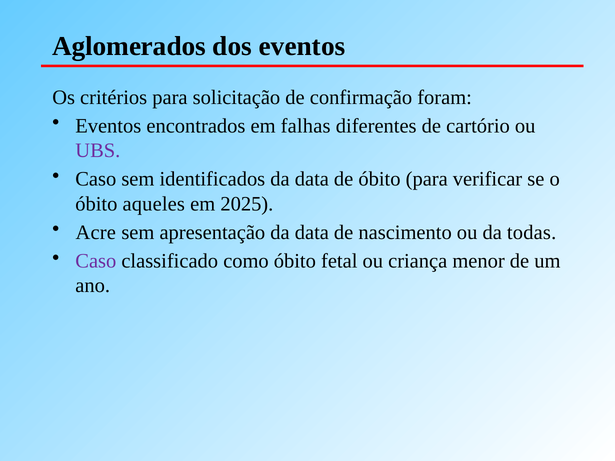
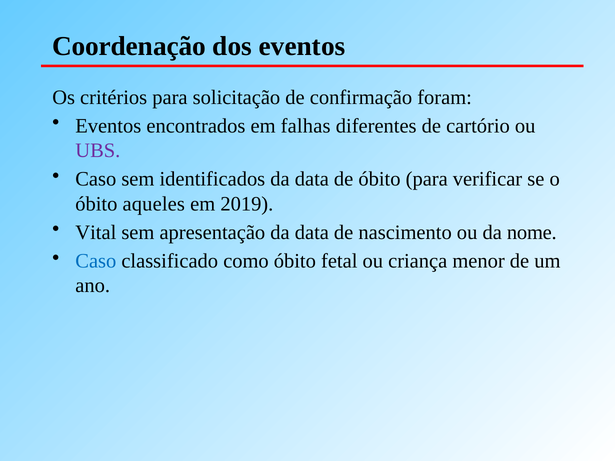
Aglomerados: Aglomerados -> Coordenação
2025: 2025 -> 2019
Acre: Acre -> Vital
todas: todas -> nome
Caso at (96, 261) colour: purple -> blue
